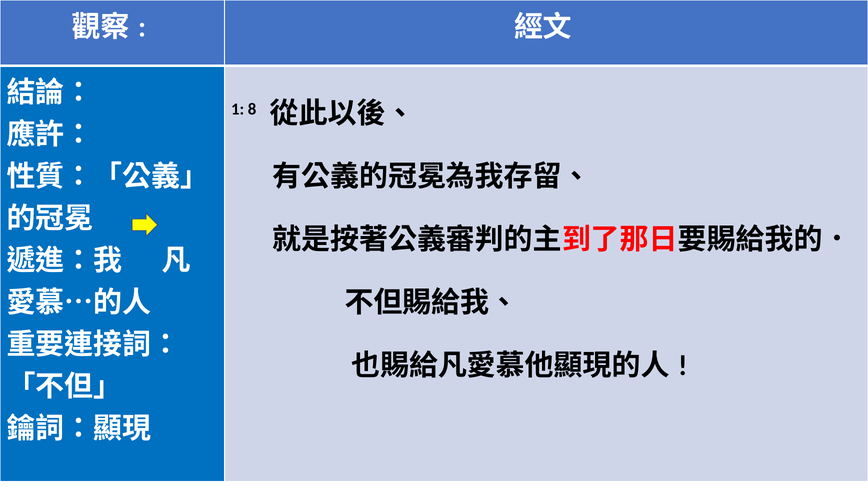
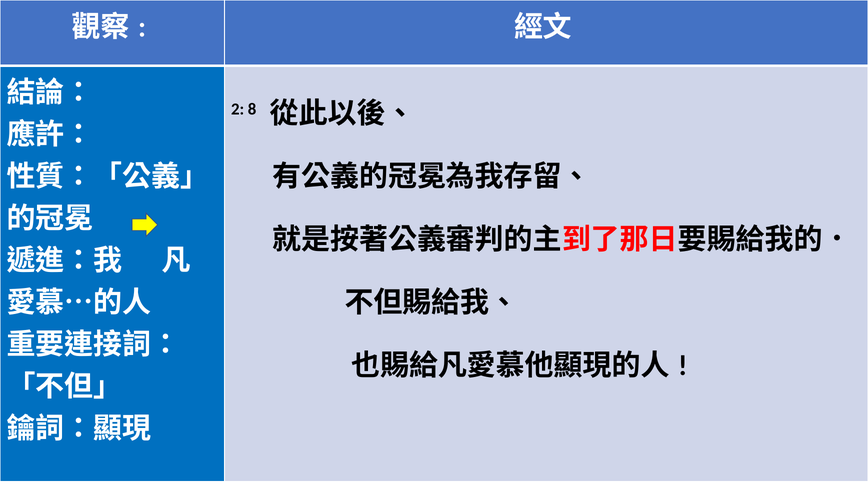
1: 1 -> 2
